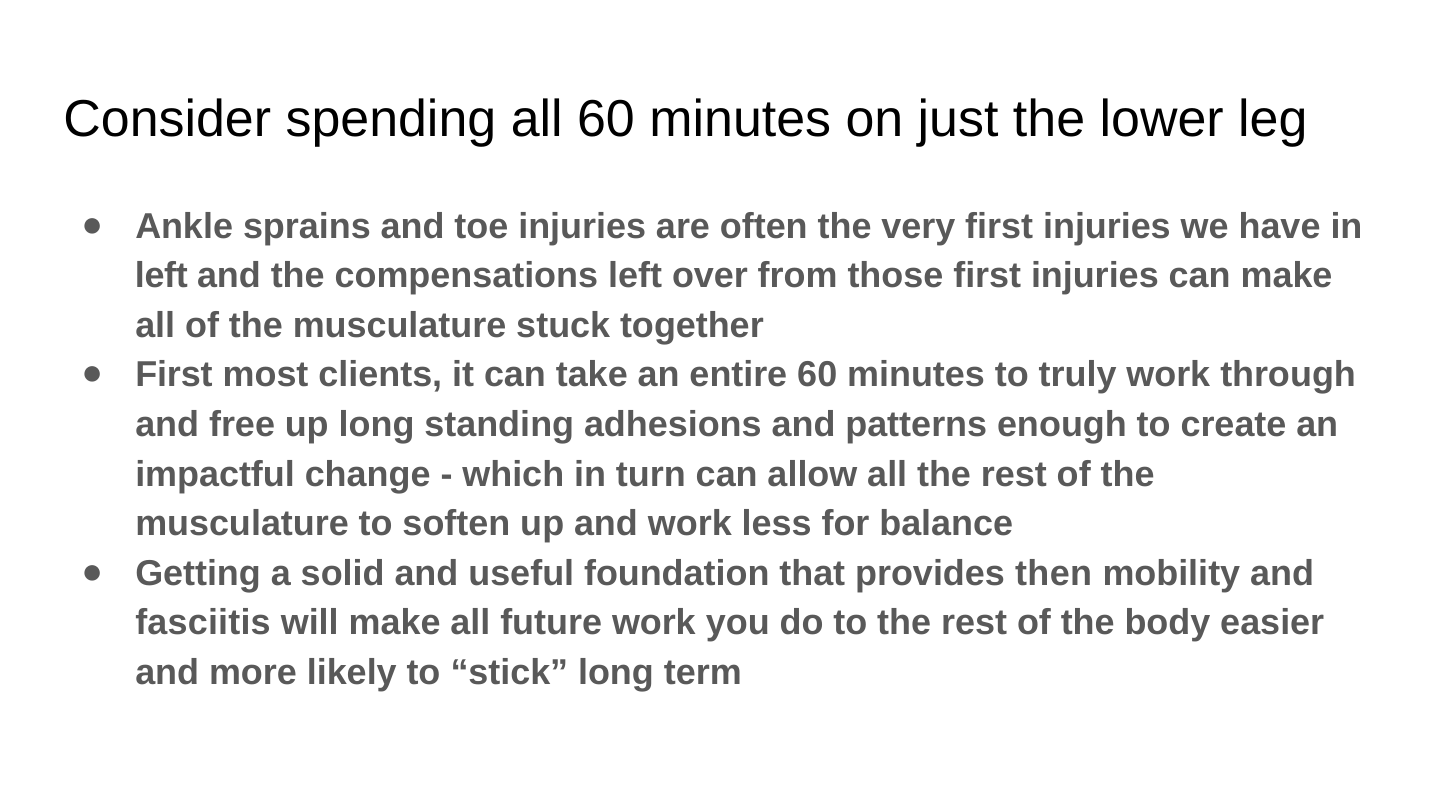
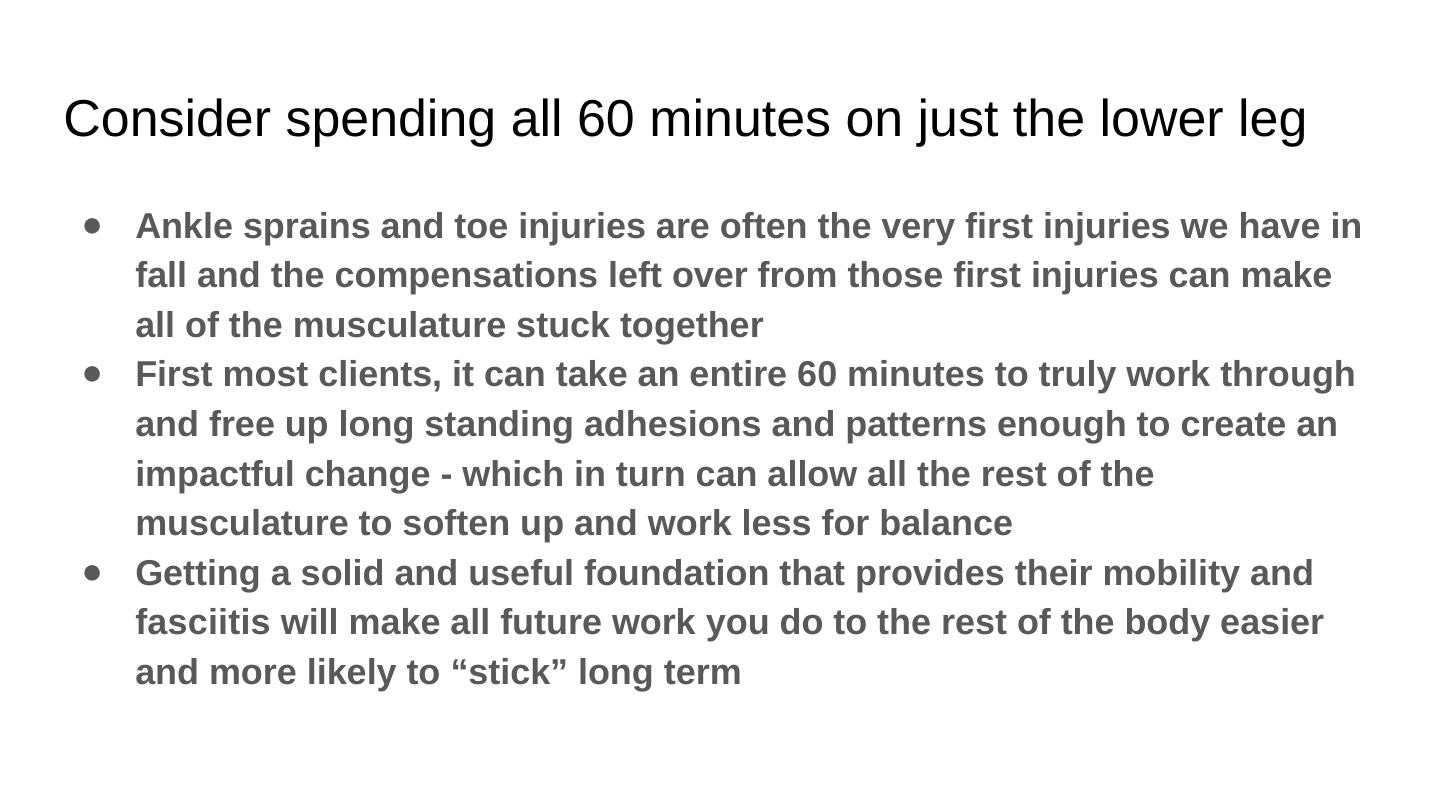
left at (161, 276): left -> fall
then: then -> their
